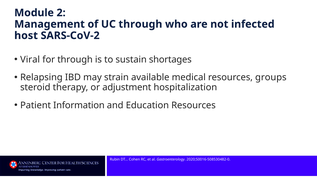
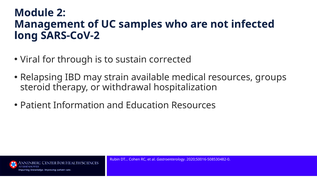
UC through: through -> samples
host: host -> long
shortages: shortages -> corrected
adjustment: adjustment -> withdrawal
